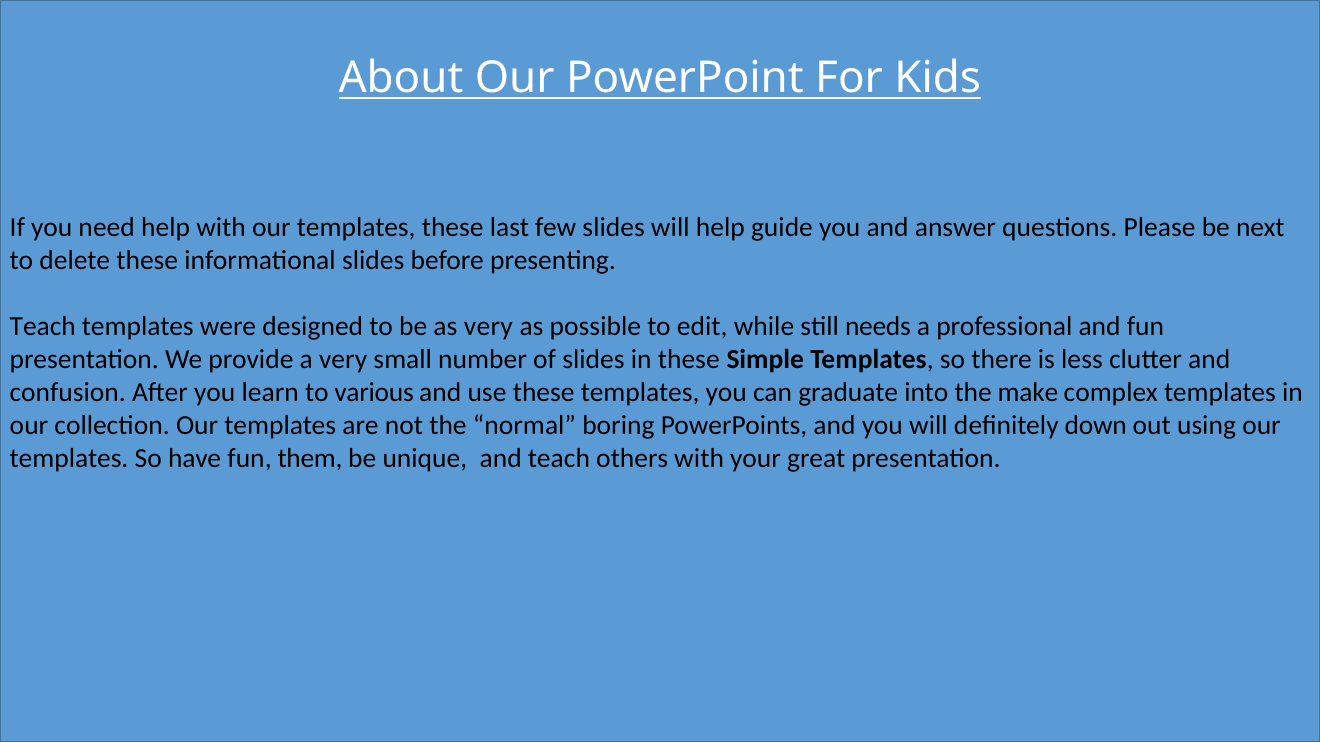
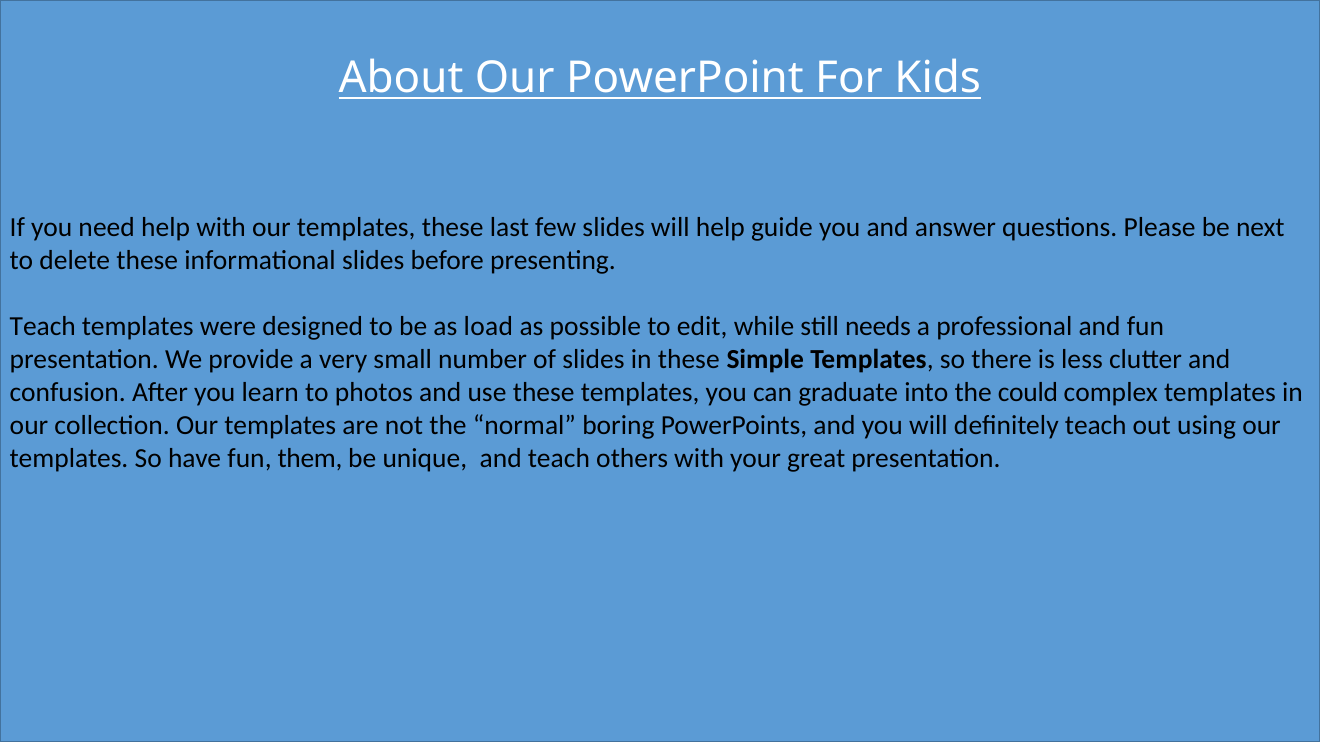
as very: very -> load
various: various -> photos
make: make -> could
definitely down: down -> teach
